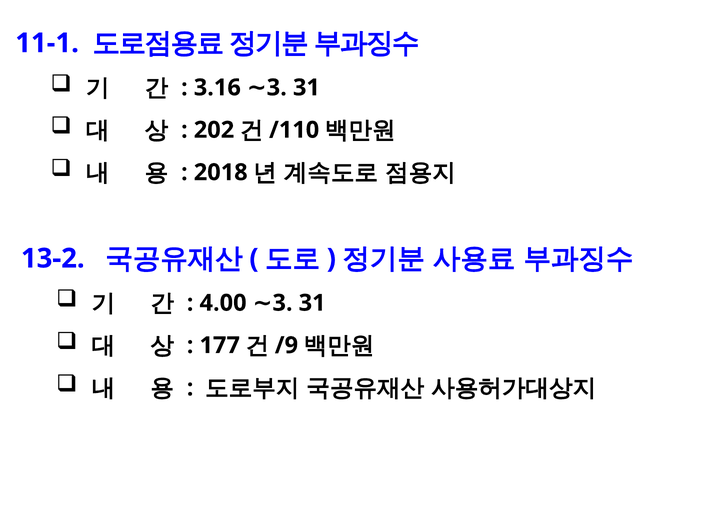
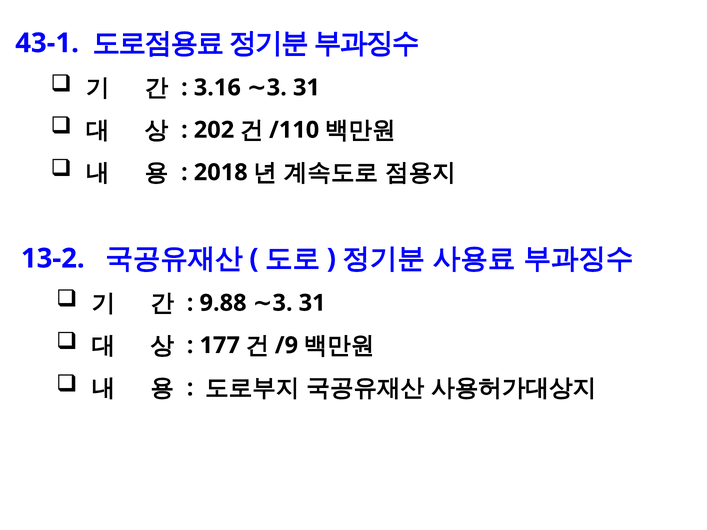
11-1: 11-1 -> 43-1
4.00: 4.00 -> 9.88
